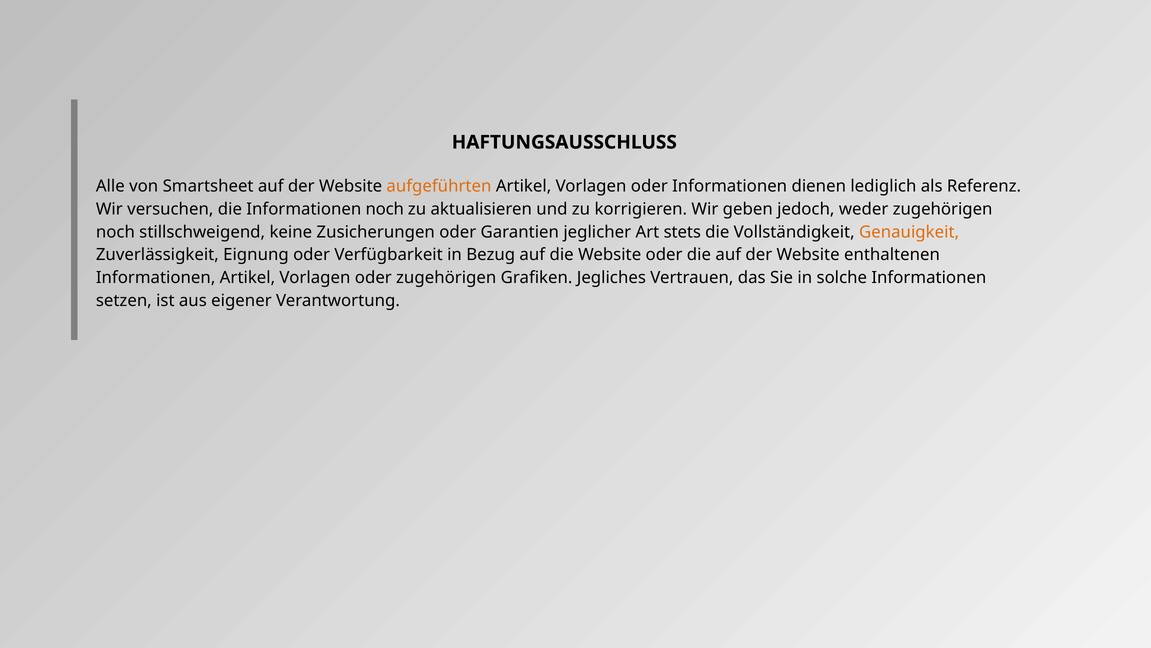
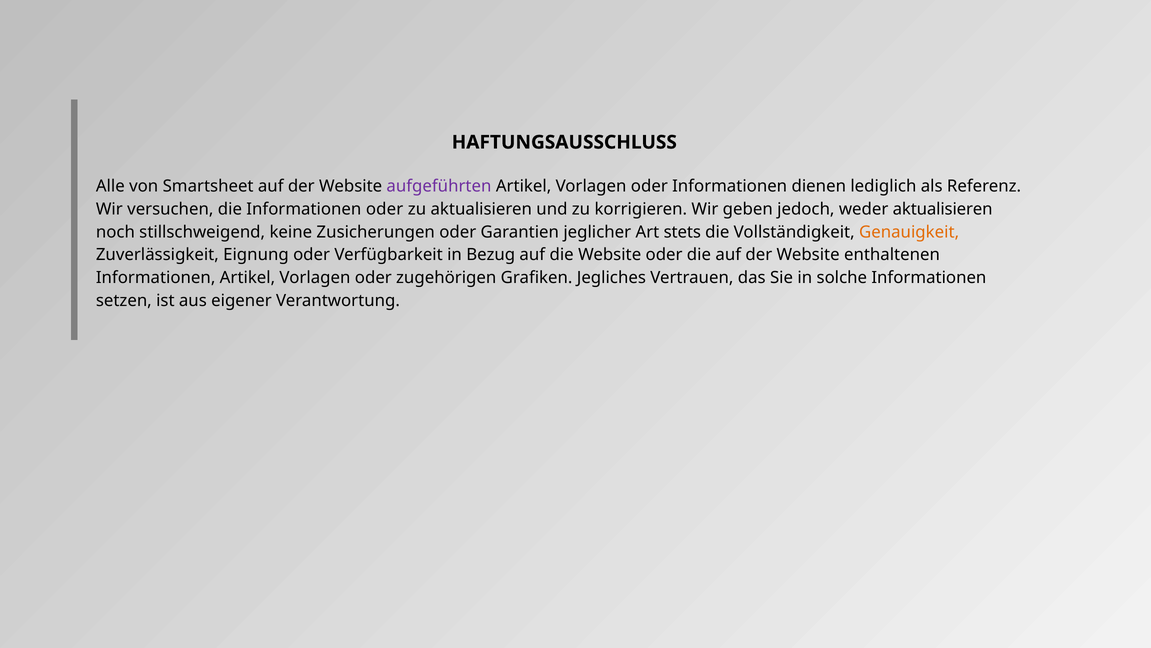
aufgeführten colour: orange -> purple
Informationen noch: noch -> oder
weder zugehörigen: zugehörigen -> aktualisieren
